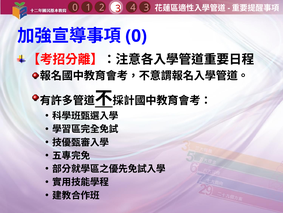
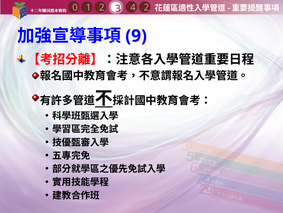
4 3: 3 -> 2
0 at (136, 36): 0 -> 9
